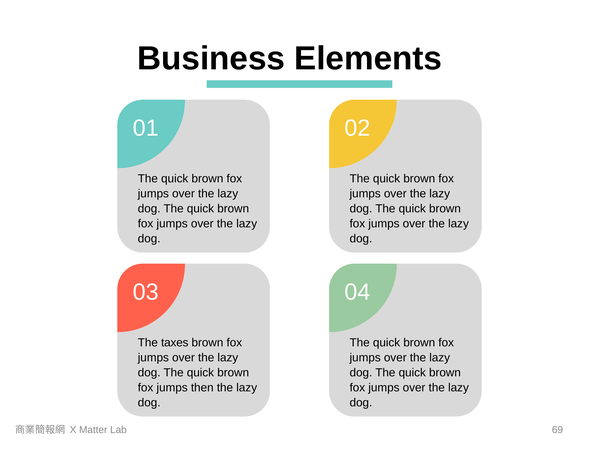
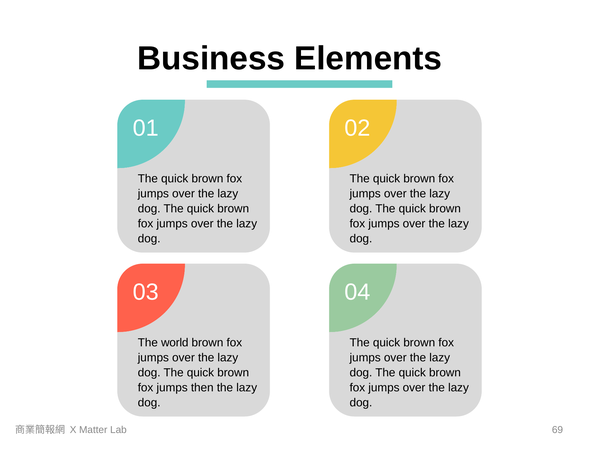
taxes: taxes -> world
